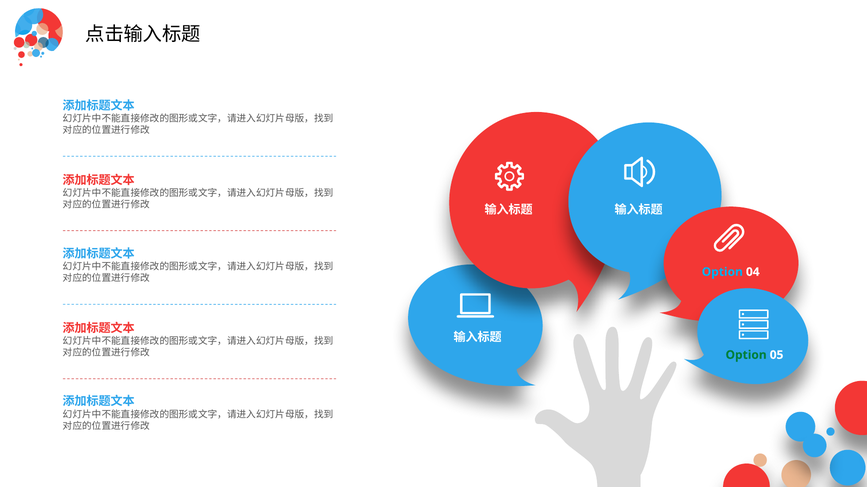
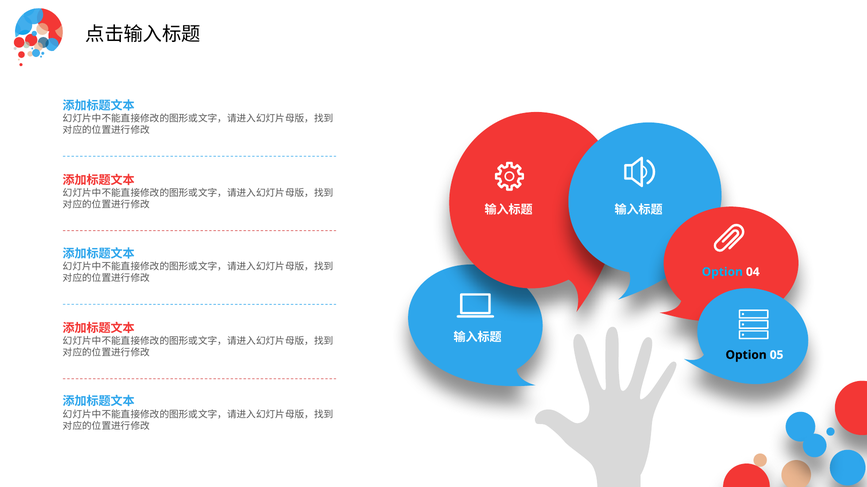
Option at (746, 355) colour: green -> black
